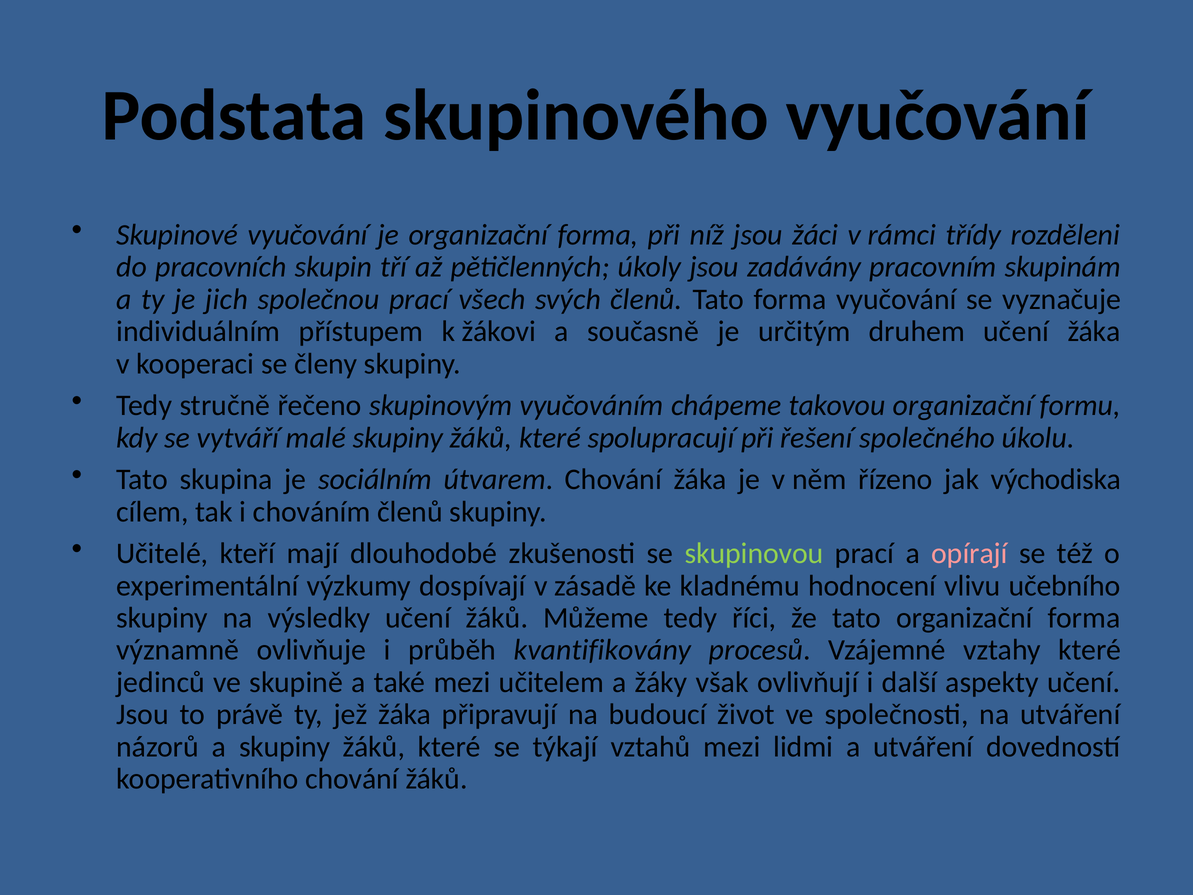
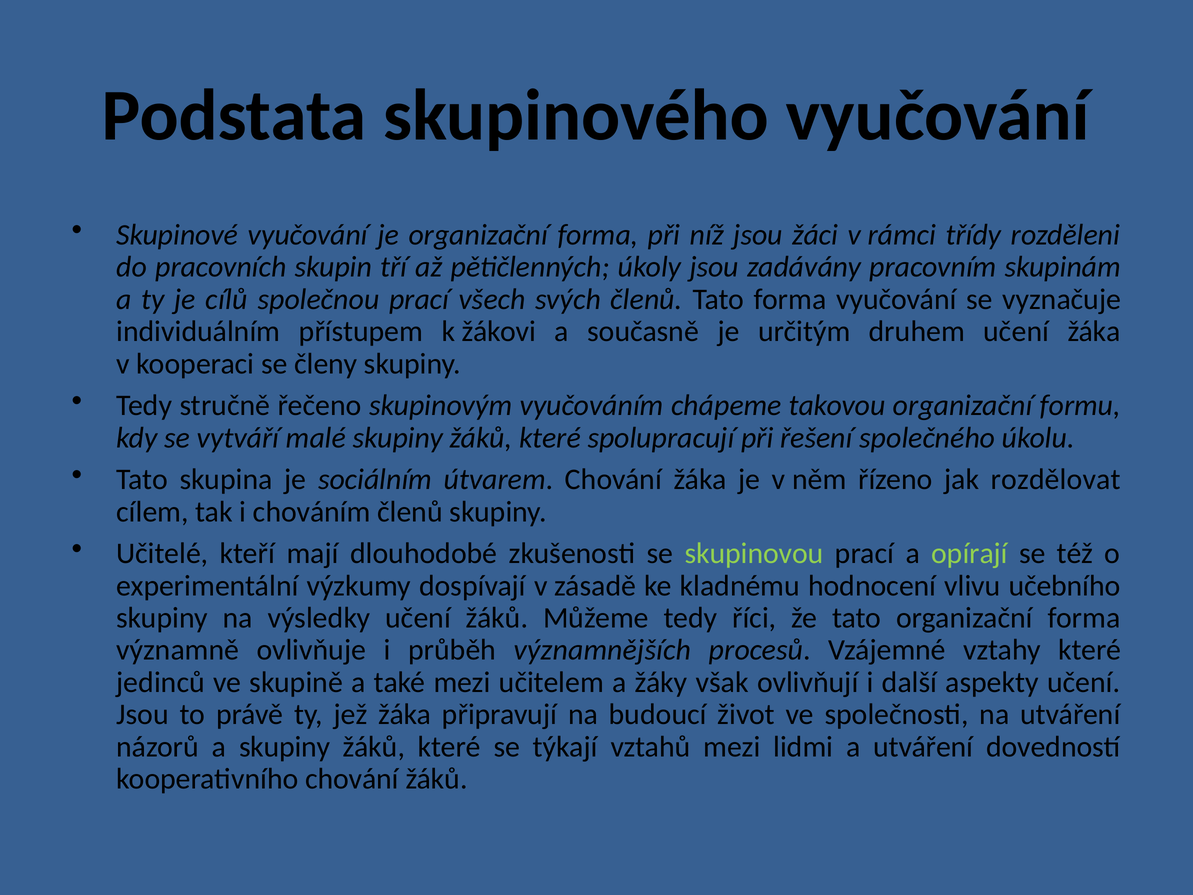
jich: jich -> cílů
východiska: východiska -> rozdělovat
opírají colour: pink -> light green
kvantifikovány: kvantifikovány -> významnějších
